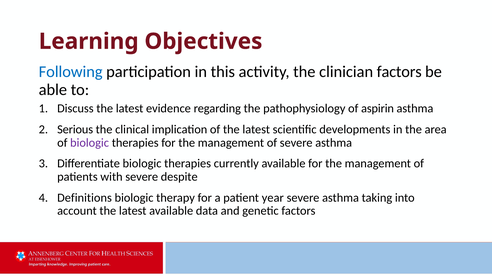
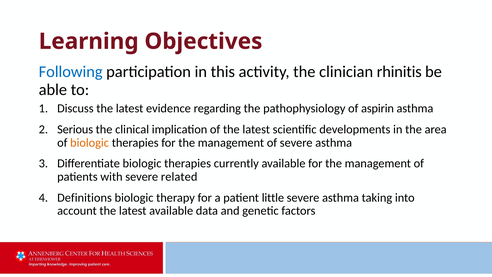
clinician factors: factors -> rhinitis
biologic at (90, 143) colour: purple -> orange
despite: despite -> related
year: year -> little
